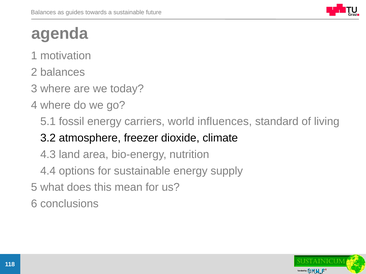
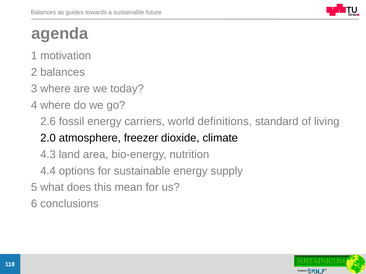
5.1: 5.1 -> 2.6
influences: influences -> definitions
3.2: 3.2 -> 2.0
